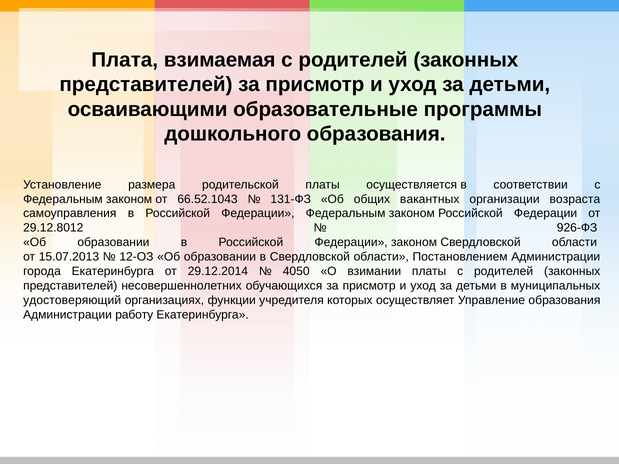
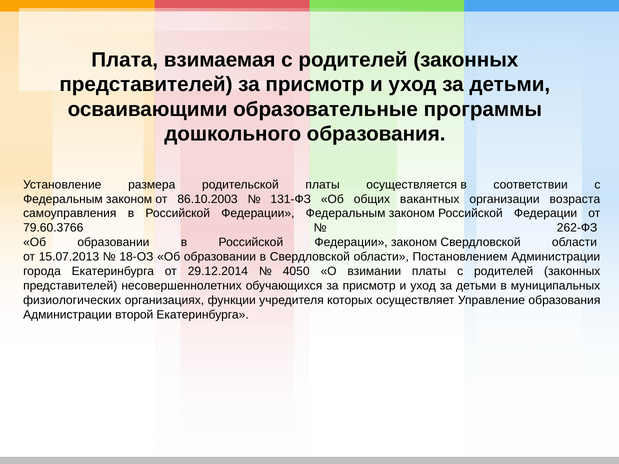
66.52.1043: 66.52.1043 -> 86.10.2003
29.12.8012: 29.12.8012 -> 79.60.3766
926-ФЗ: 926-ФЗ -> 262-ФЗ
12-ОЗ: 12-ОЗ -> 18-ОЗ
удостоверяющий: удостоверяющий -> физиологических
работу: работу -> второй
